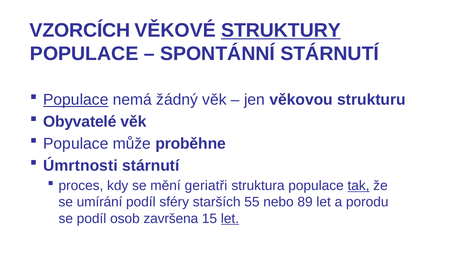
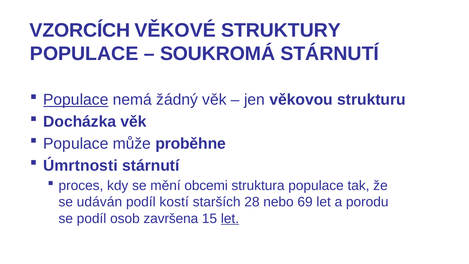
STRUKTURY underline: present -> none
SPONTÁNNÍ: SPONTÁNNÍ -> SOUKROMÁ
Obyvatelé: Obyvatelé -> Docházka
geriatři: geriatři -> obcemi
tak underline: present -> none
umírání: umírání -> udáván
sféry: sféry -> kostí
55: 55 -> 28
89: 89 -> 69
